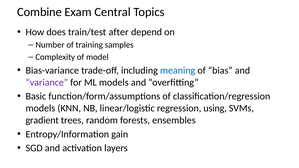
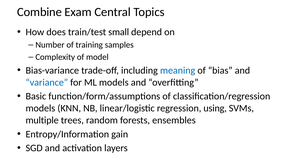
after: after -> small
variance colour: purple -> blue
gradient: gradient -> multiple
